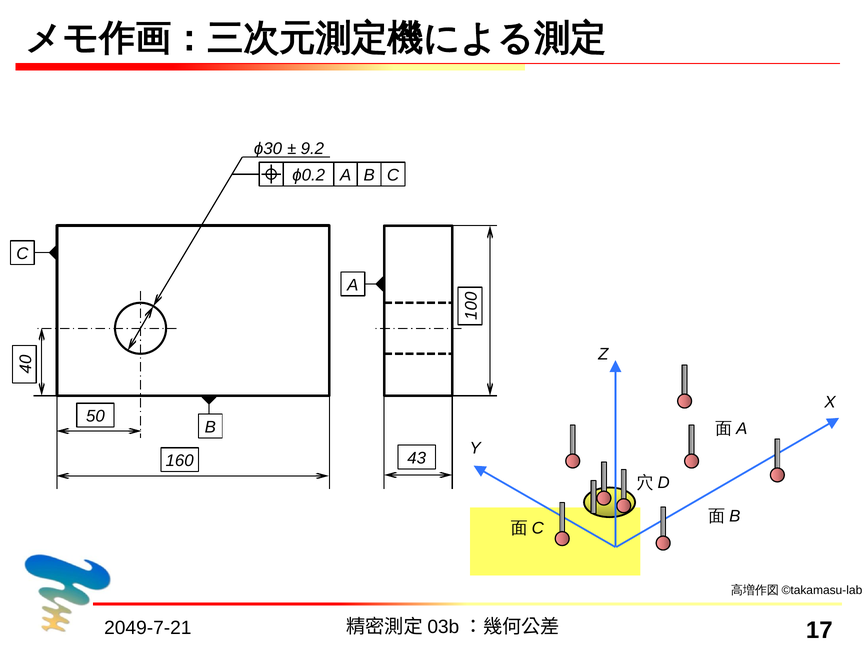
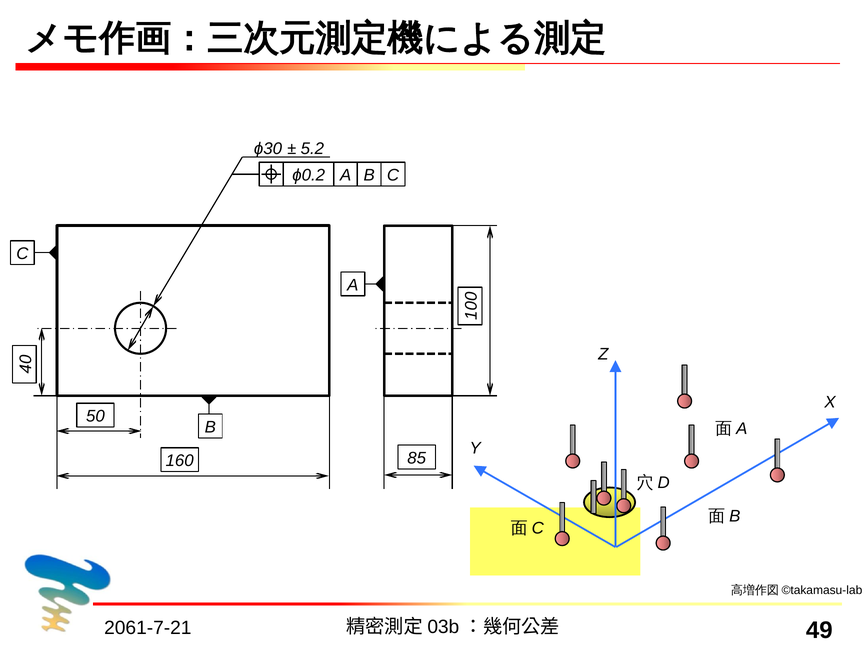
9.2: 9.2 -> 5.2
43: 43 -> 85
2049-7-21: 2049-7-21 -> 2061-7-21
17: 17 -> 49
